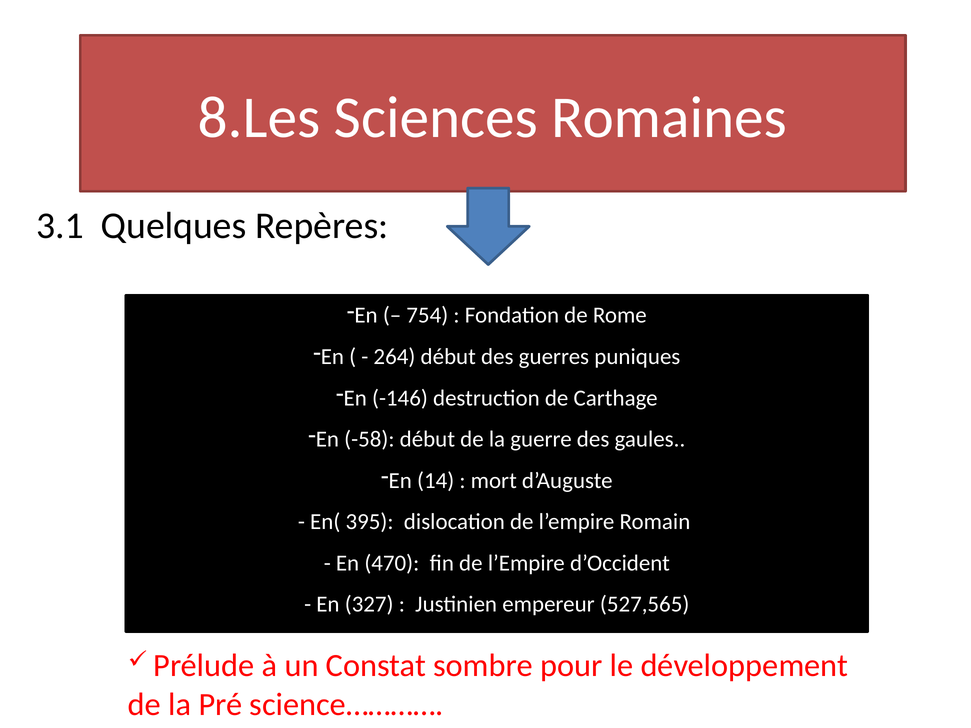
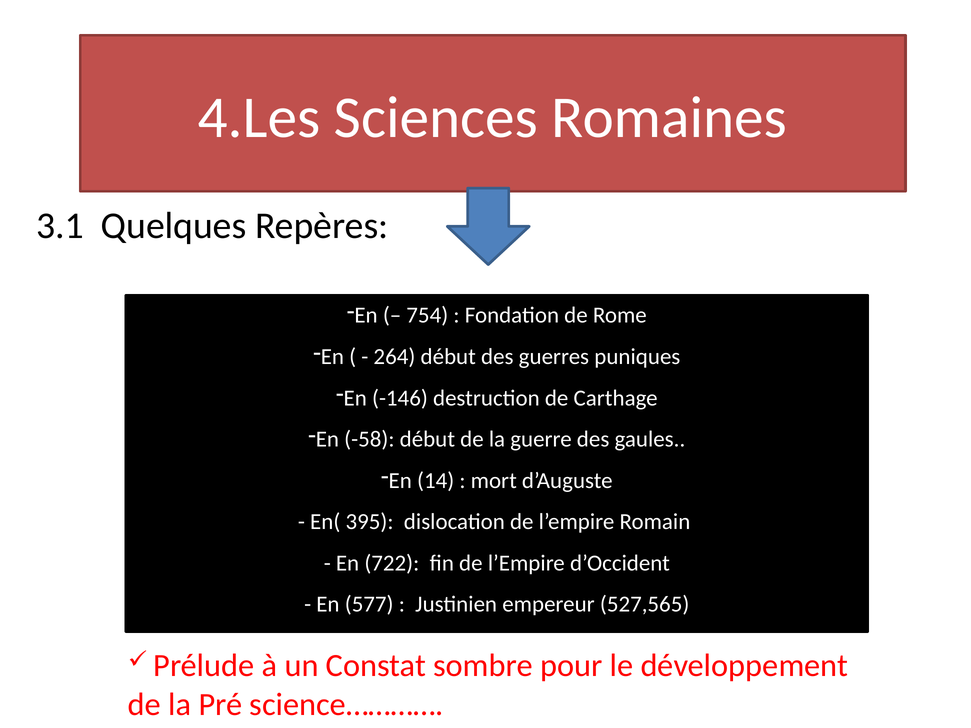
8.Les: 8.Les -> 4.Les
470: 470 -> 722
327: 327 -> 577
